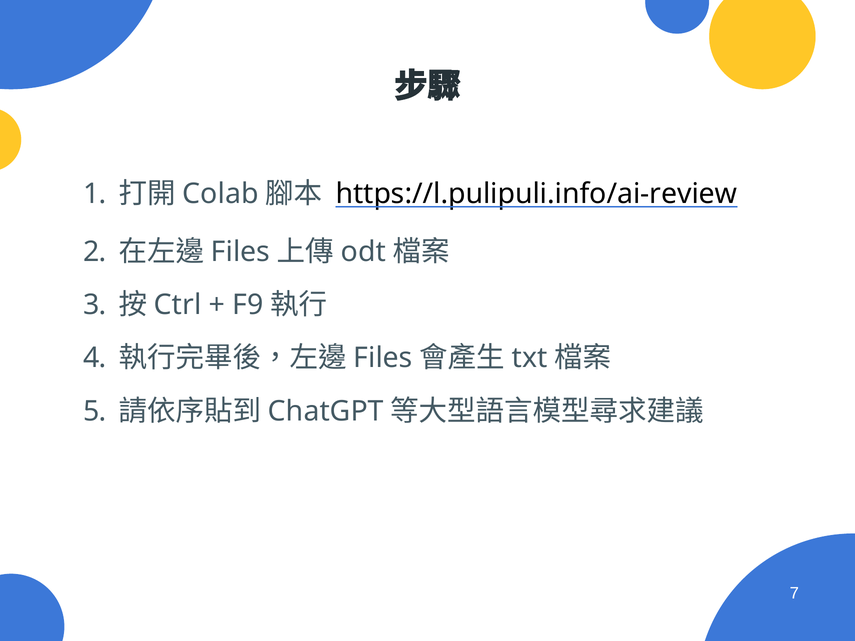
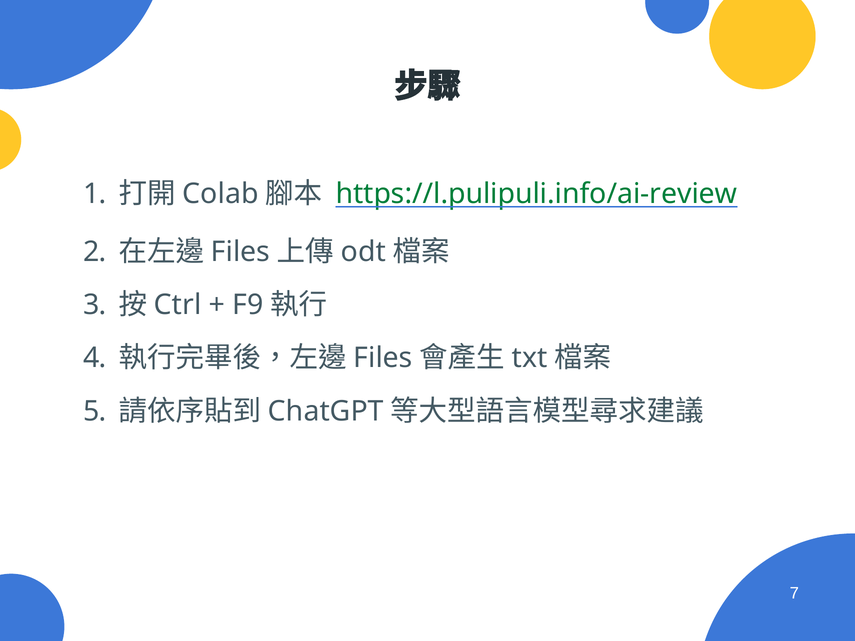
https://l.pulipuli.info/ai-review colour: black -> green
